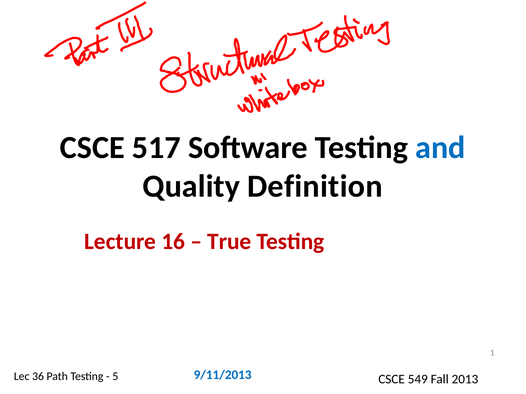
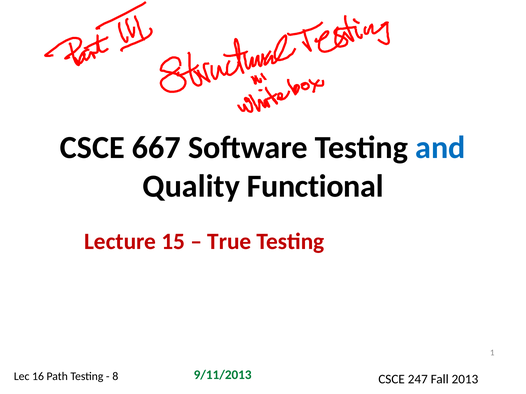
517: 517 -> 667
Definition: Definition -> Functional
16: 16 -> 15
9/11/2013 colour: blue -> green
36: 36 -> 16
5: 5 -> 8
549: 549 -> 247
